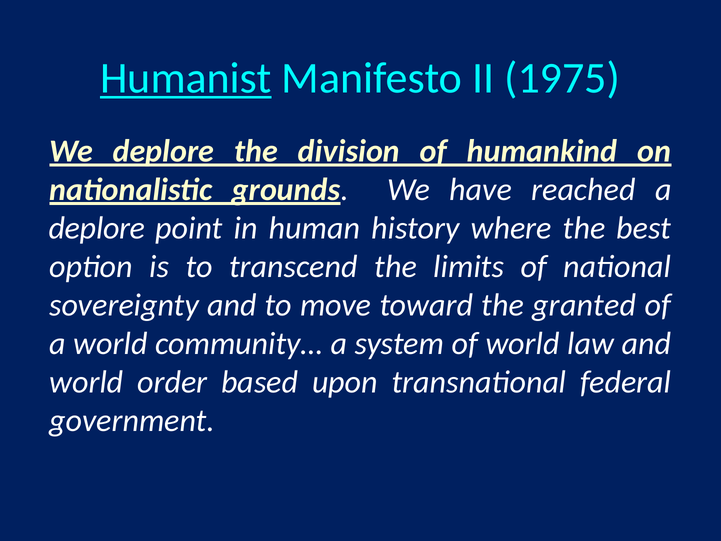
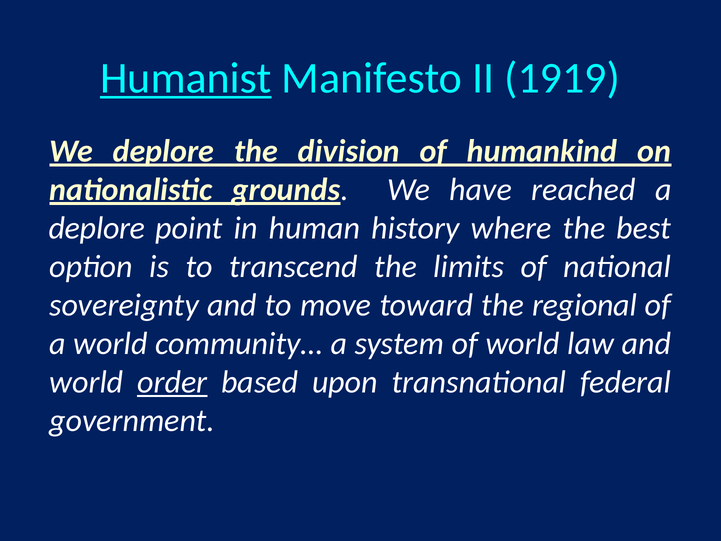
1975: 1975 -> 1919
granted: granted -> regional
order underline: none -> present
